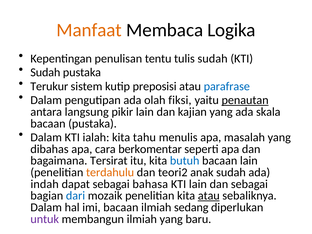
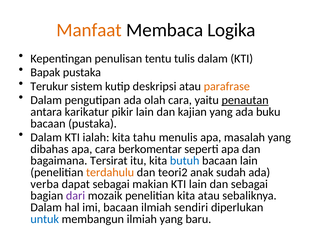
tulis sudah: sudah -> dalam
Sudah at (45, 72): Sudah -> Bapak
preposisi: preposisi -> deskripsi
parafrase colour: blue -> orange
olah fiksi: fiksi -> cara
langsung: langsung -> karikatur
skala: skala -> buku
indah: indah -> verba
bahasa: bahasa -> makian
dari colour: blue -> purple
atau at (209, 196) underline: present -> none
sedang: sedang -> sendiri
untuk colour: purple -> blue
